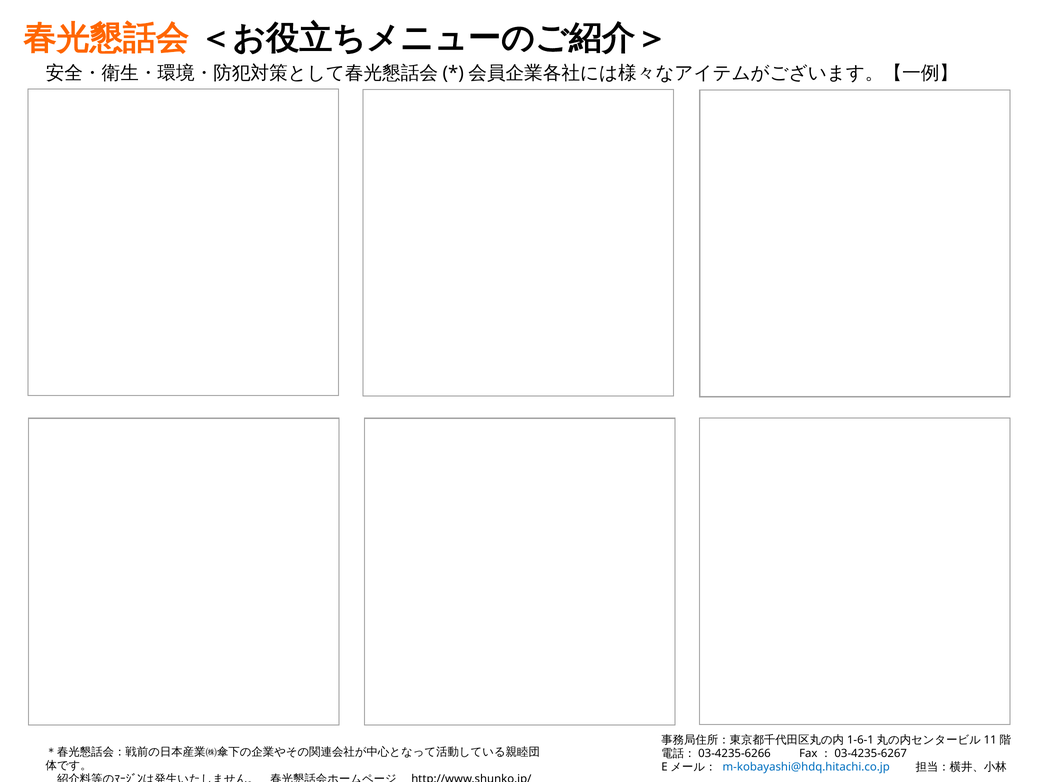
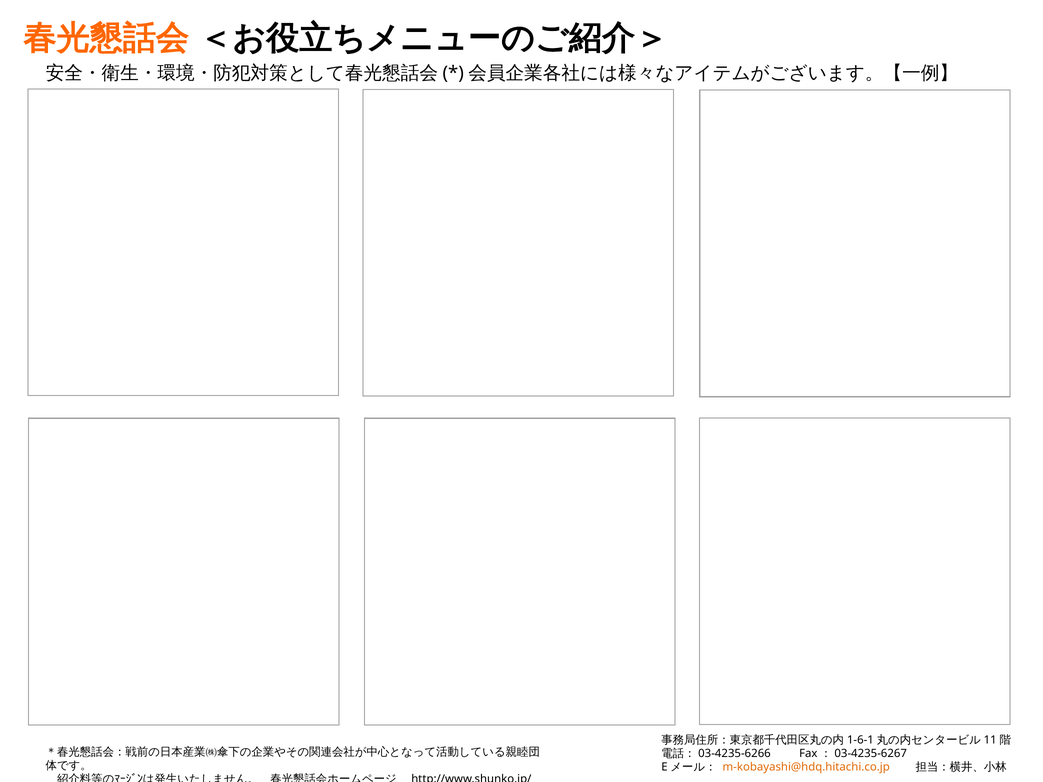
m-kobayashi@hdq.hitachi.co.jp colour: blue -> orange
